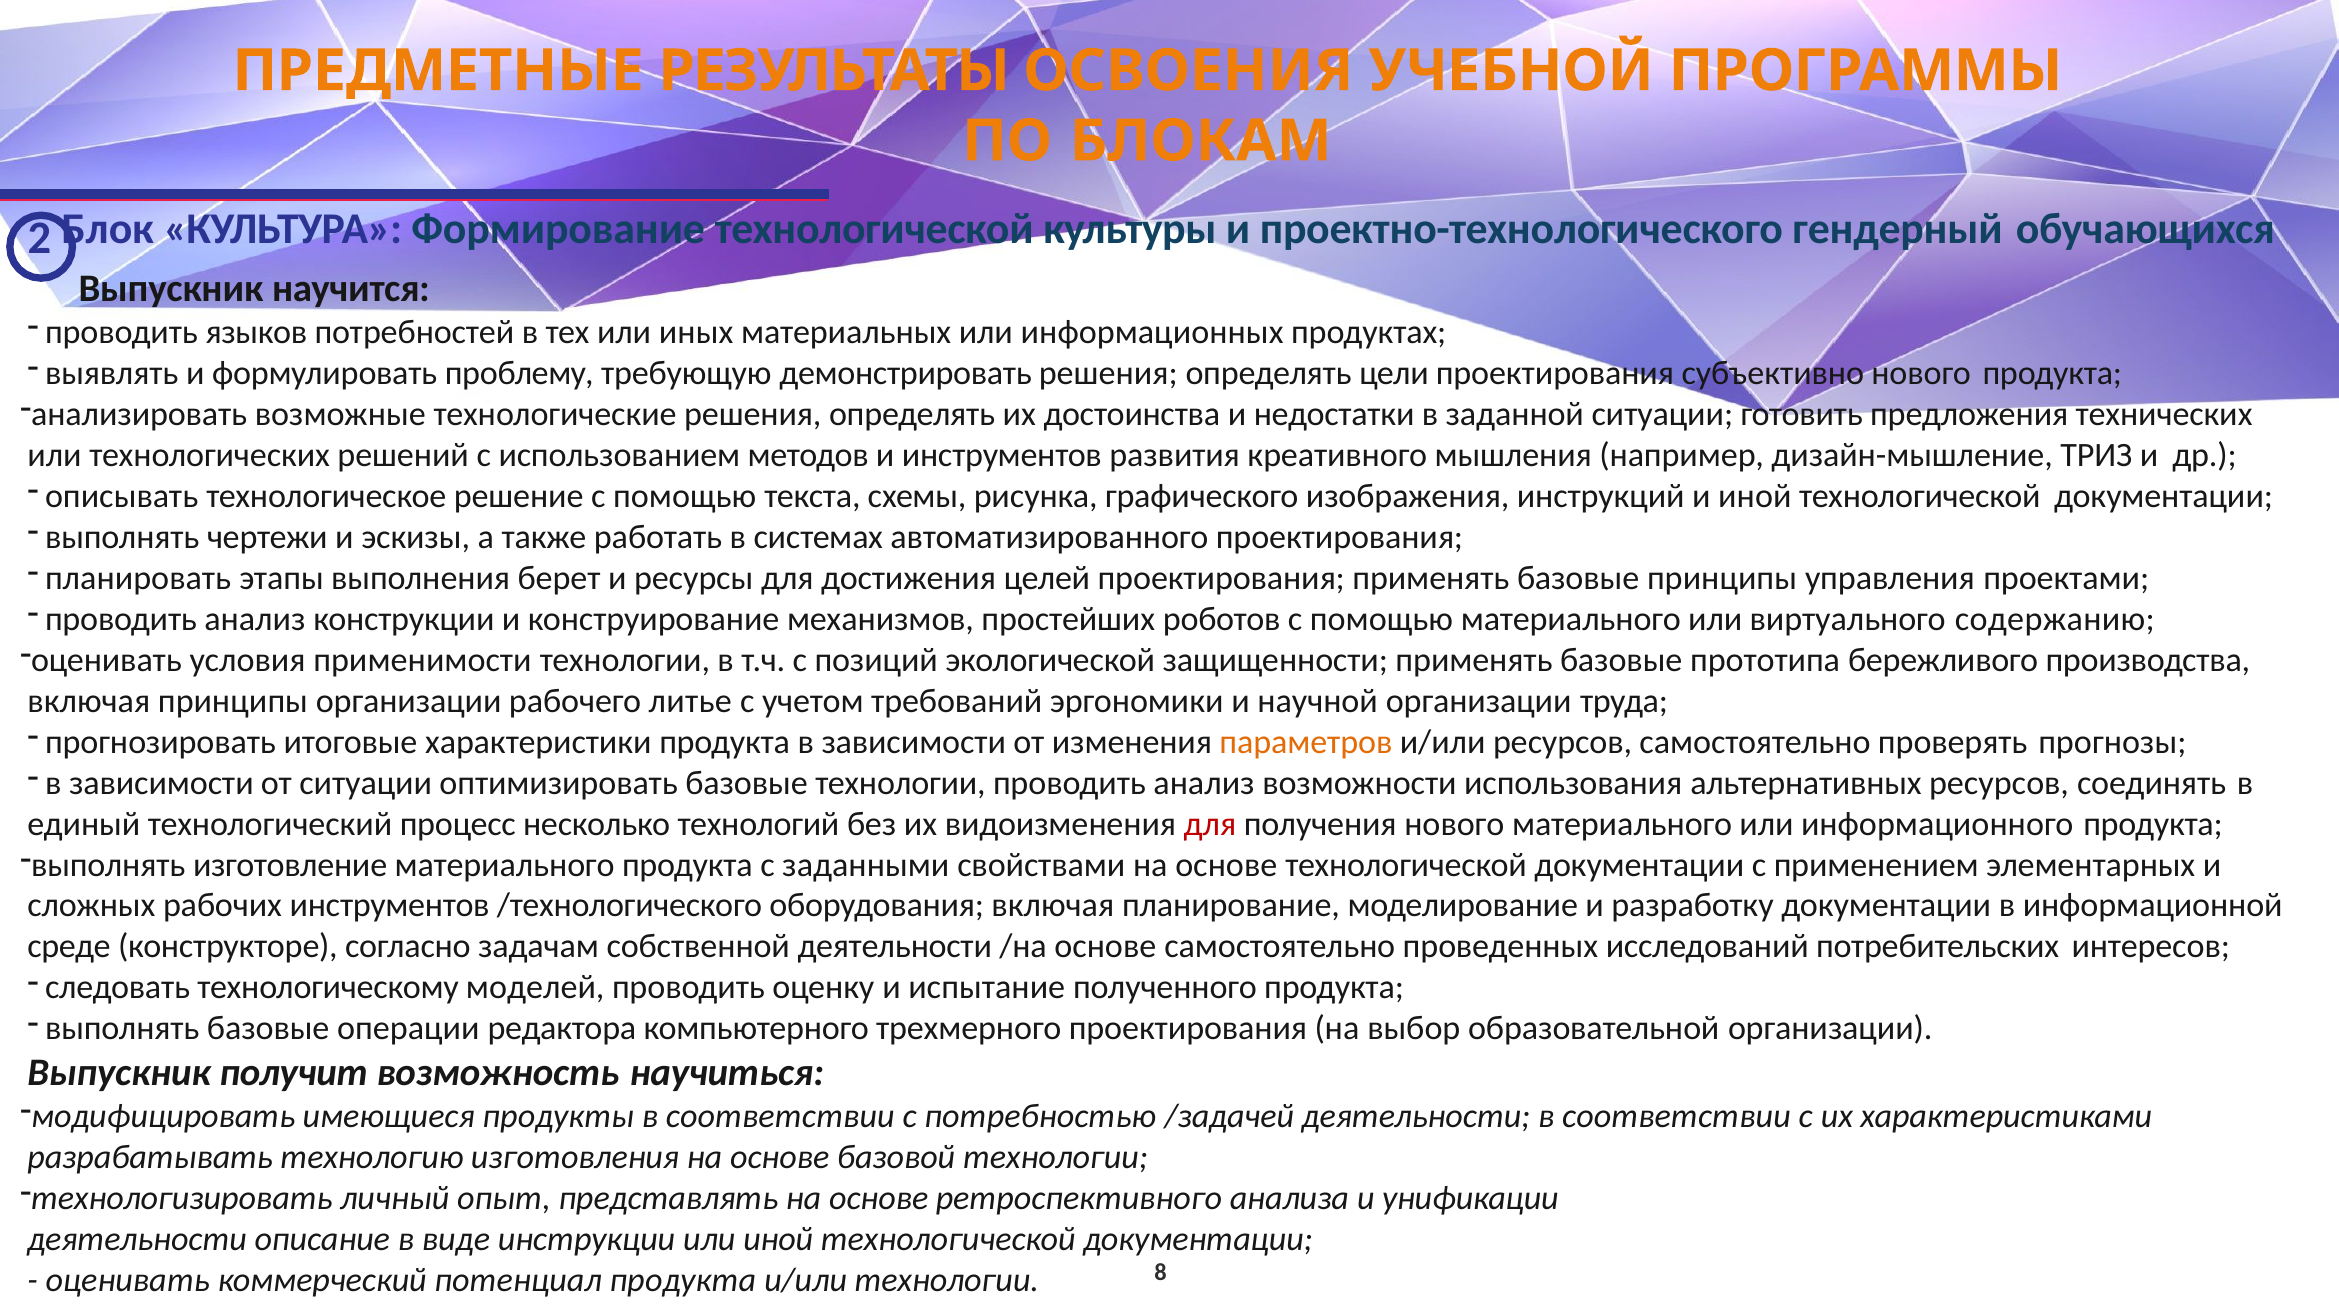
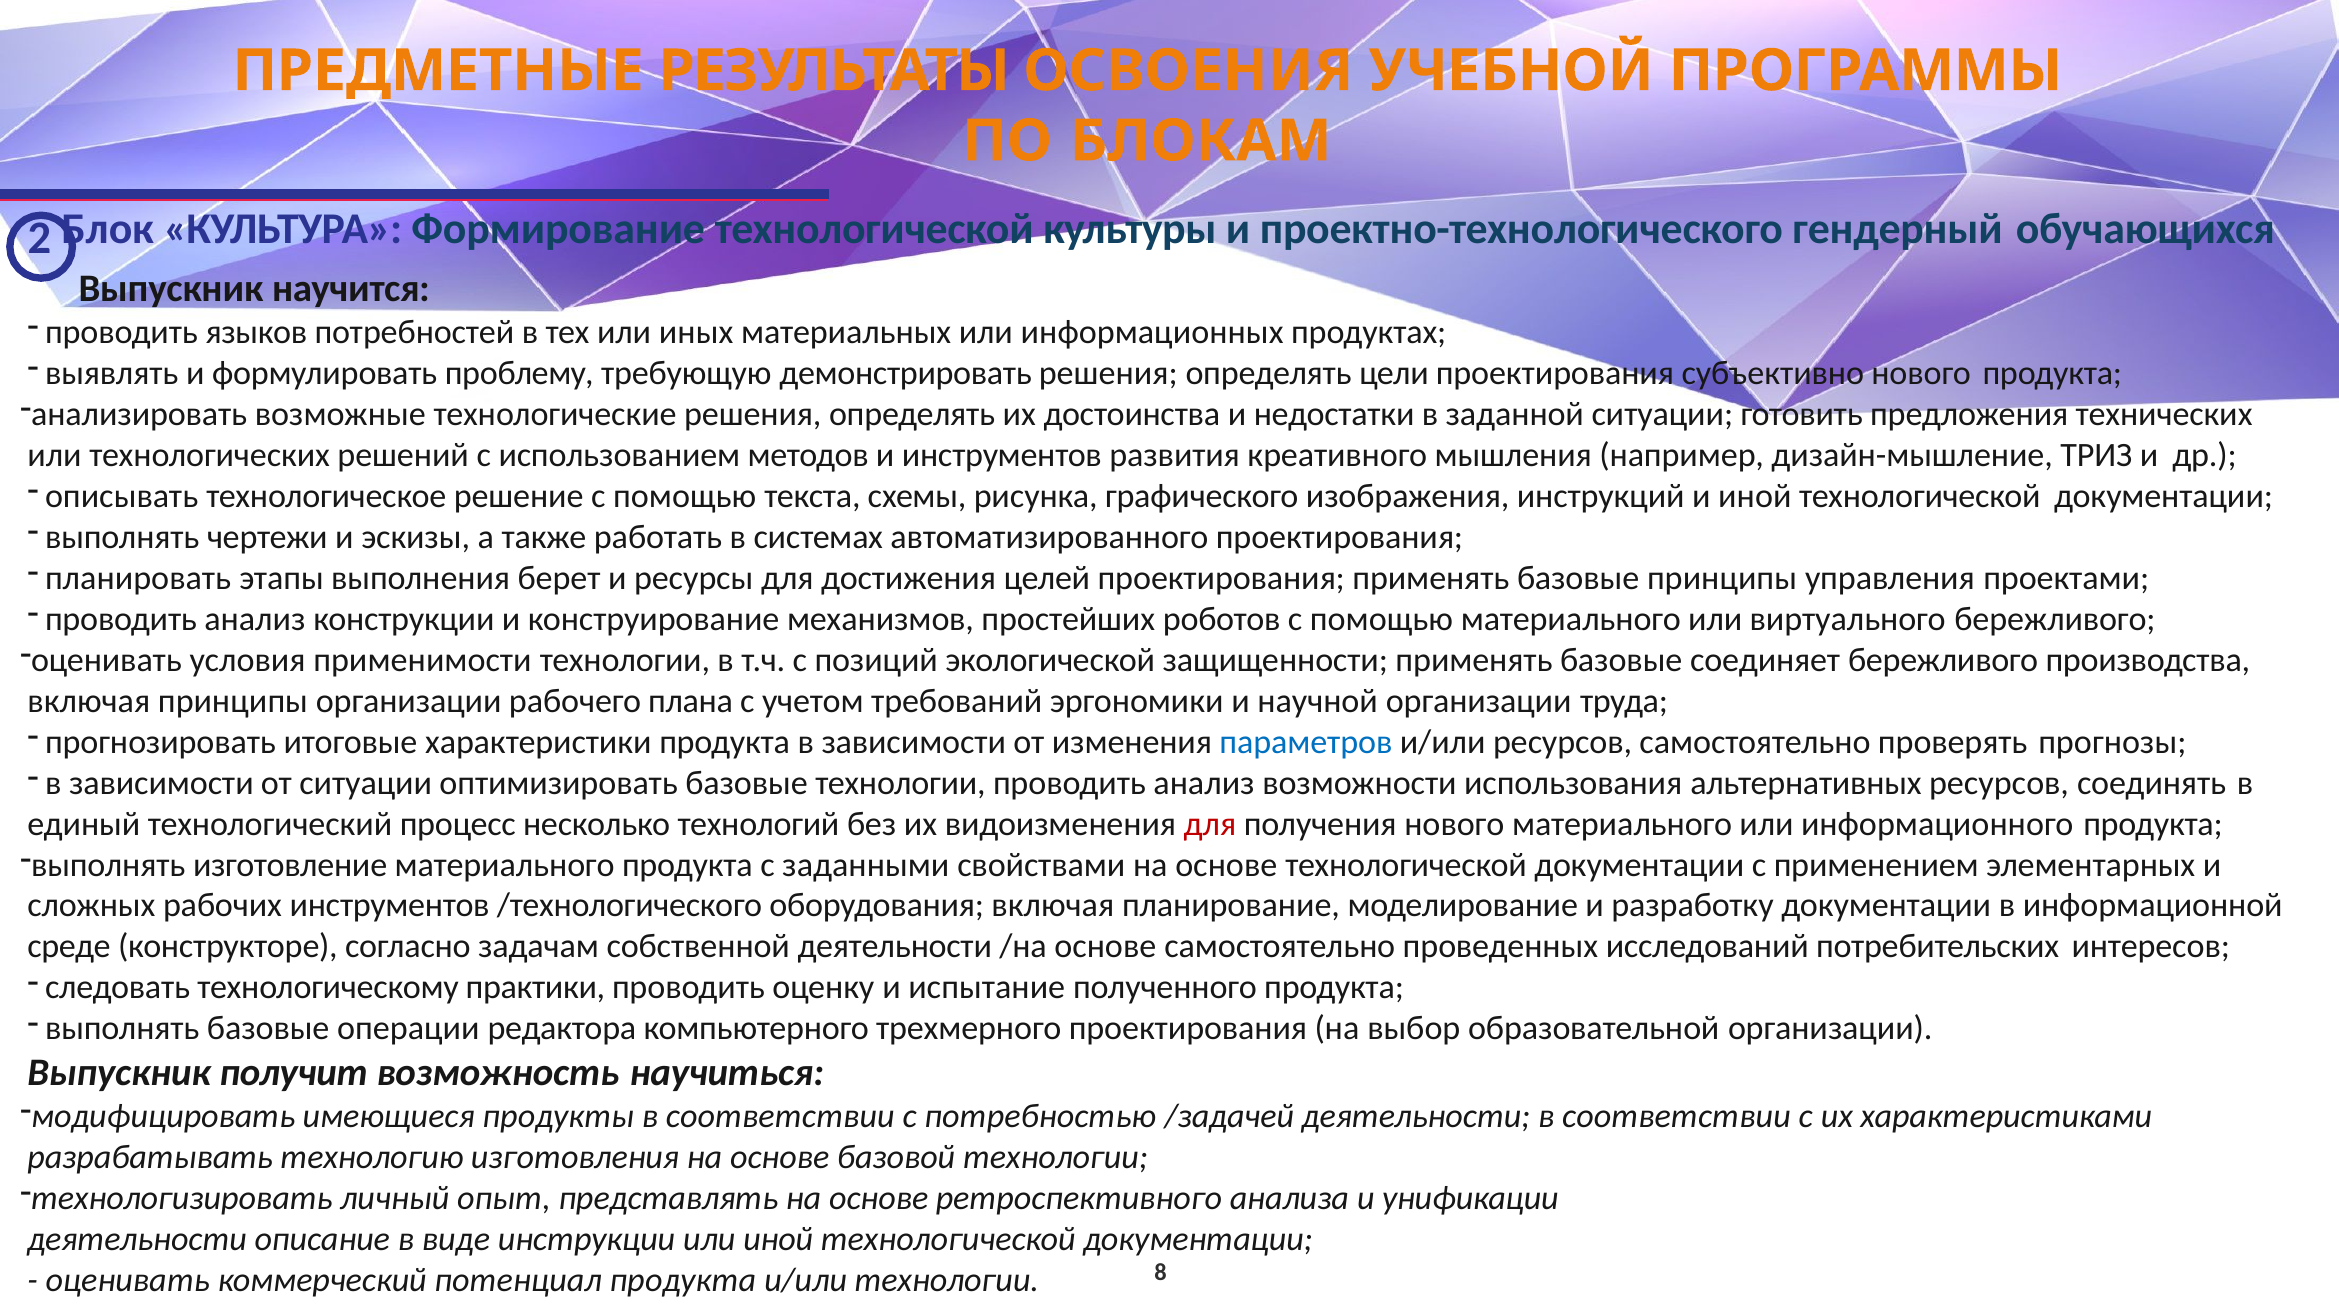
виртуального содержанию: содержанию -> бережливого
прототипа: прототипа -> соединяет
литье: литье -> плана
параметров colour: orange -> blue
моделей: моделей -> практики
